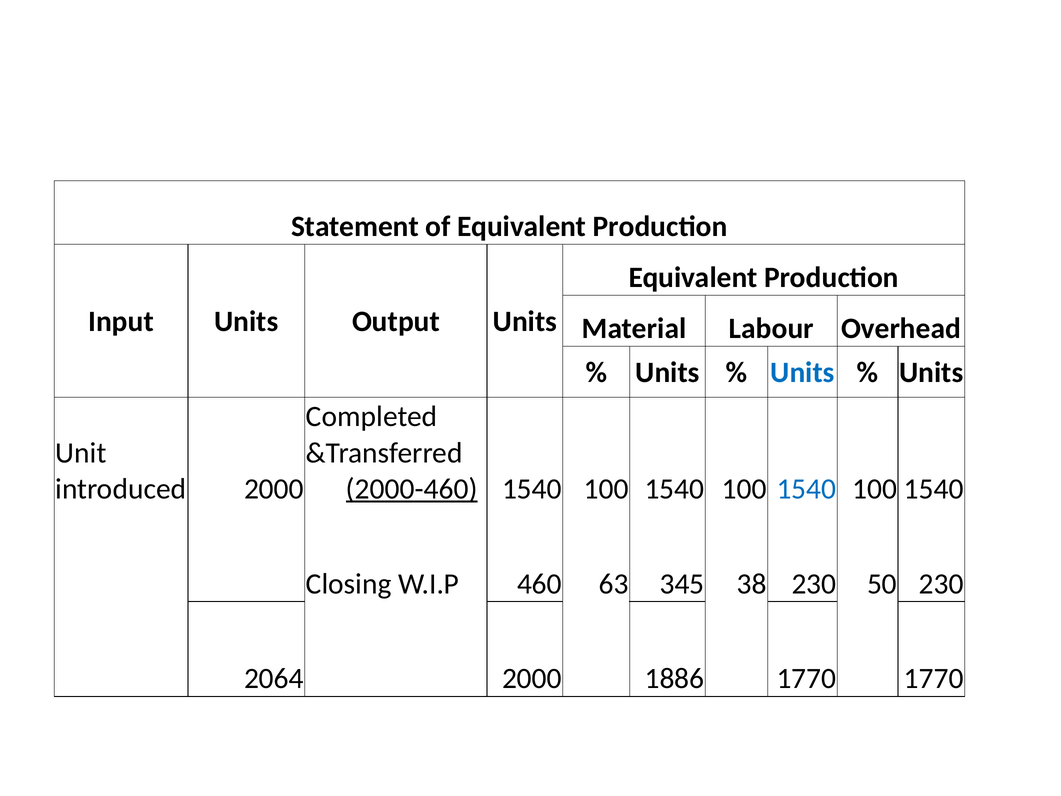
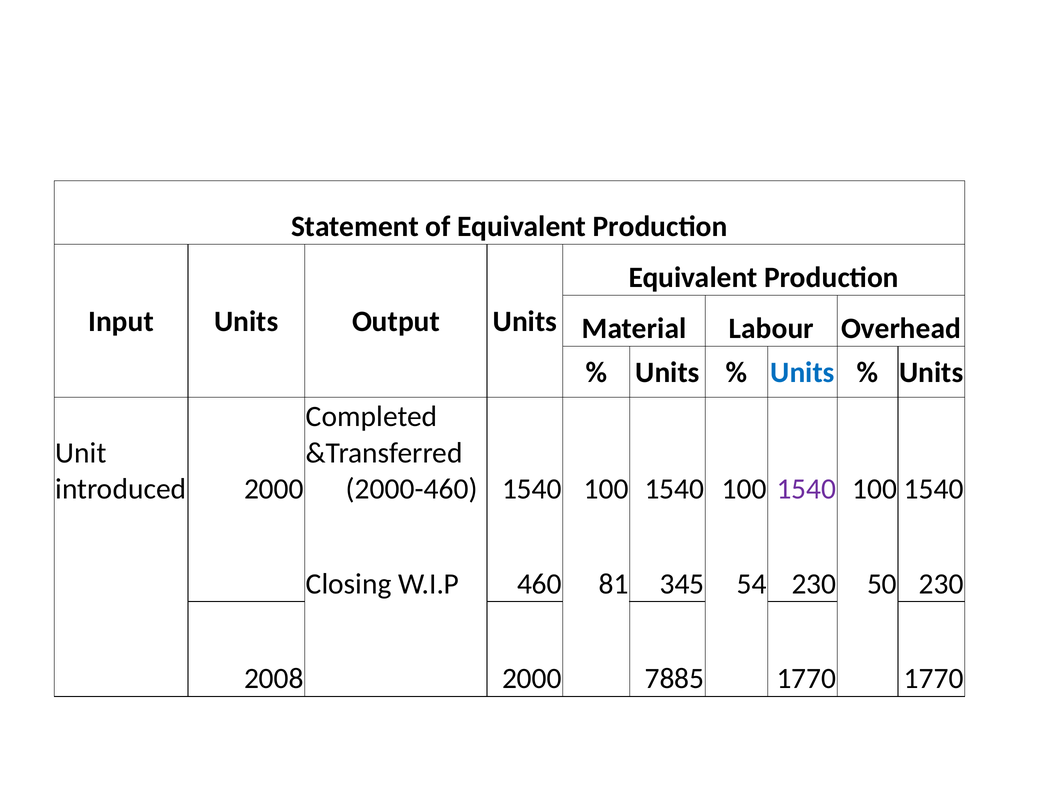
2000-460 underline: present -> none
1540 at (806, 489) colour: blue -> purple
63: 63 -> 81
38: 38 -> 54
2064: 2064 -> 2008
1886: 1886 -> 7885
